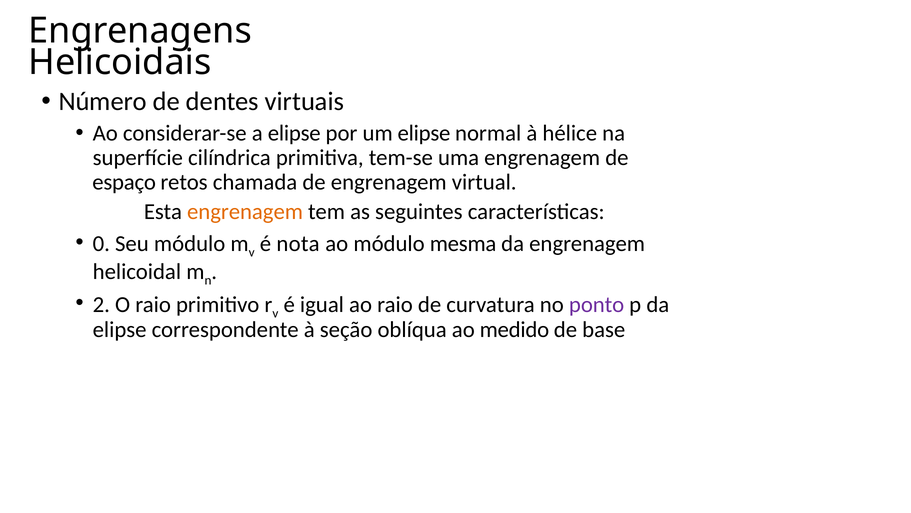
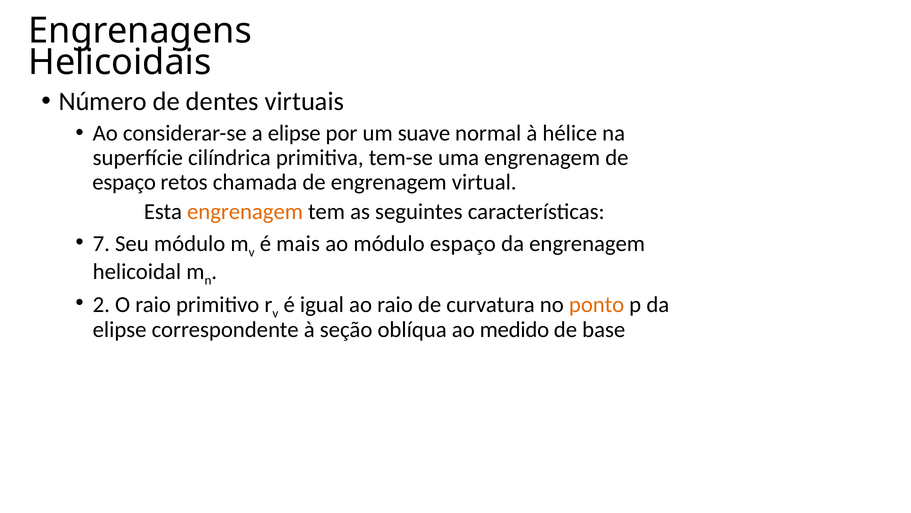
um elipse: elipse -> suave
0: 0 -> 7
nota: nota -> mais
módulo mesma: mesma -> espaço
ponto colour: purple -> orange
